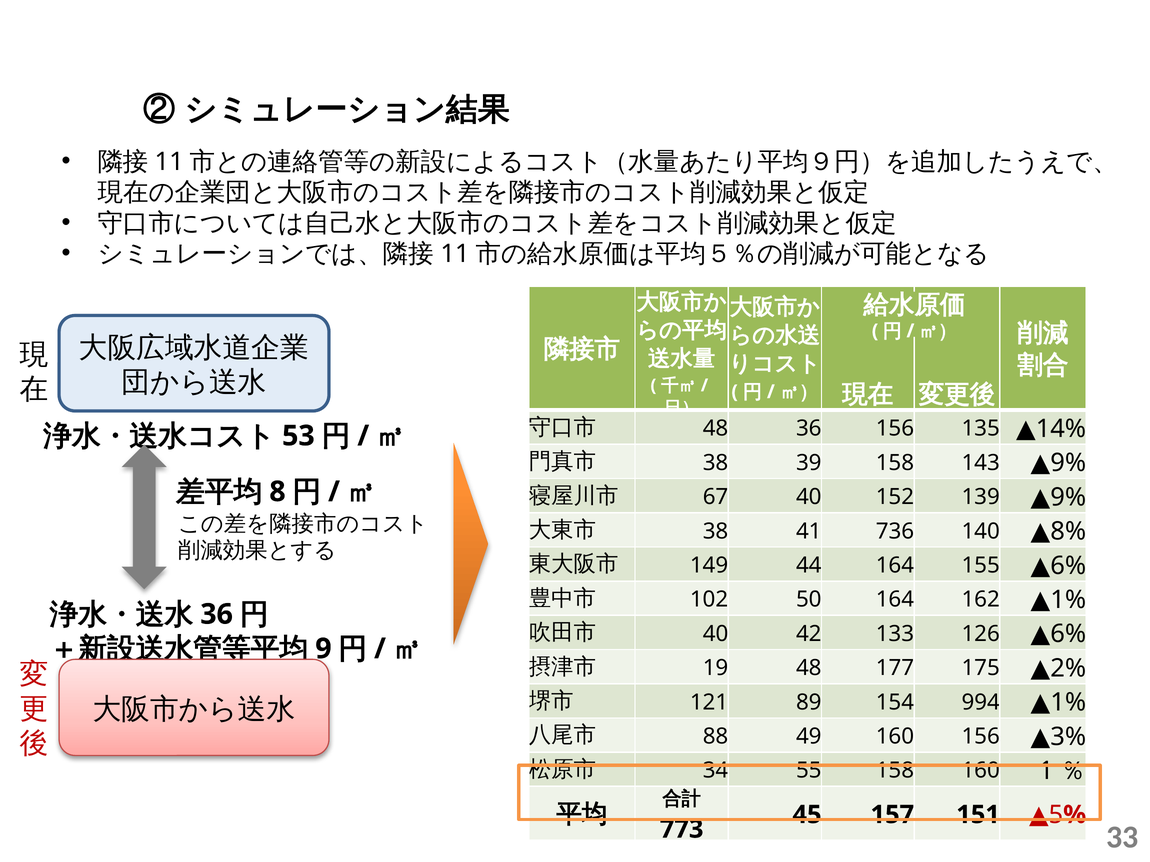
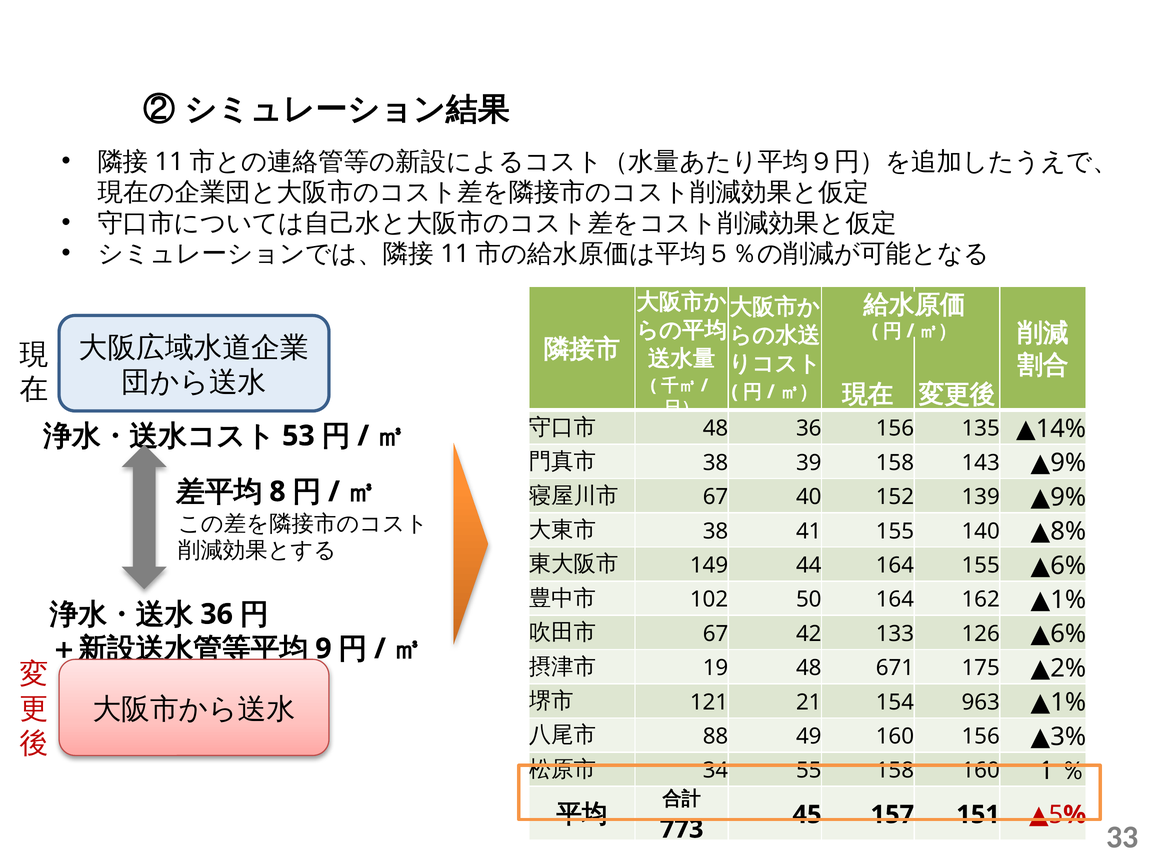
41 736: 736 -> 155
40 at (716, 634): 40 -> 67
177: 177 -> 671
89: 89 -> 21
994: 994 -> 963
